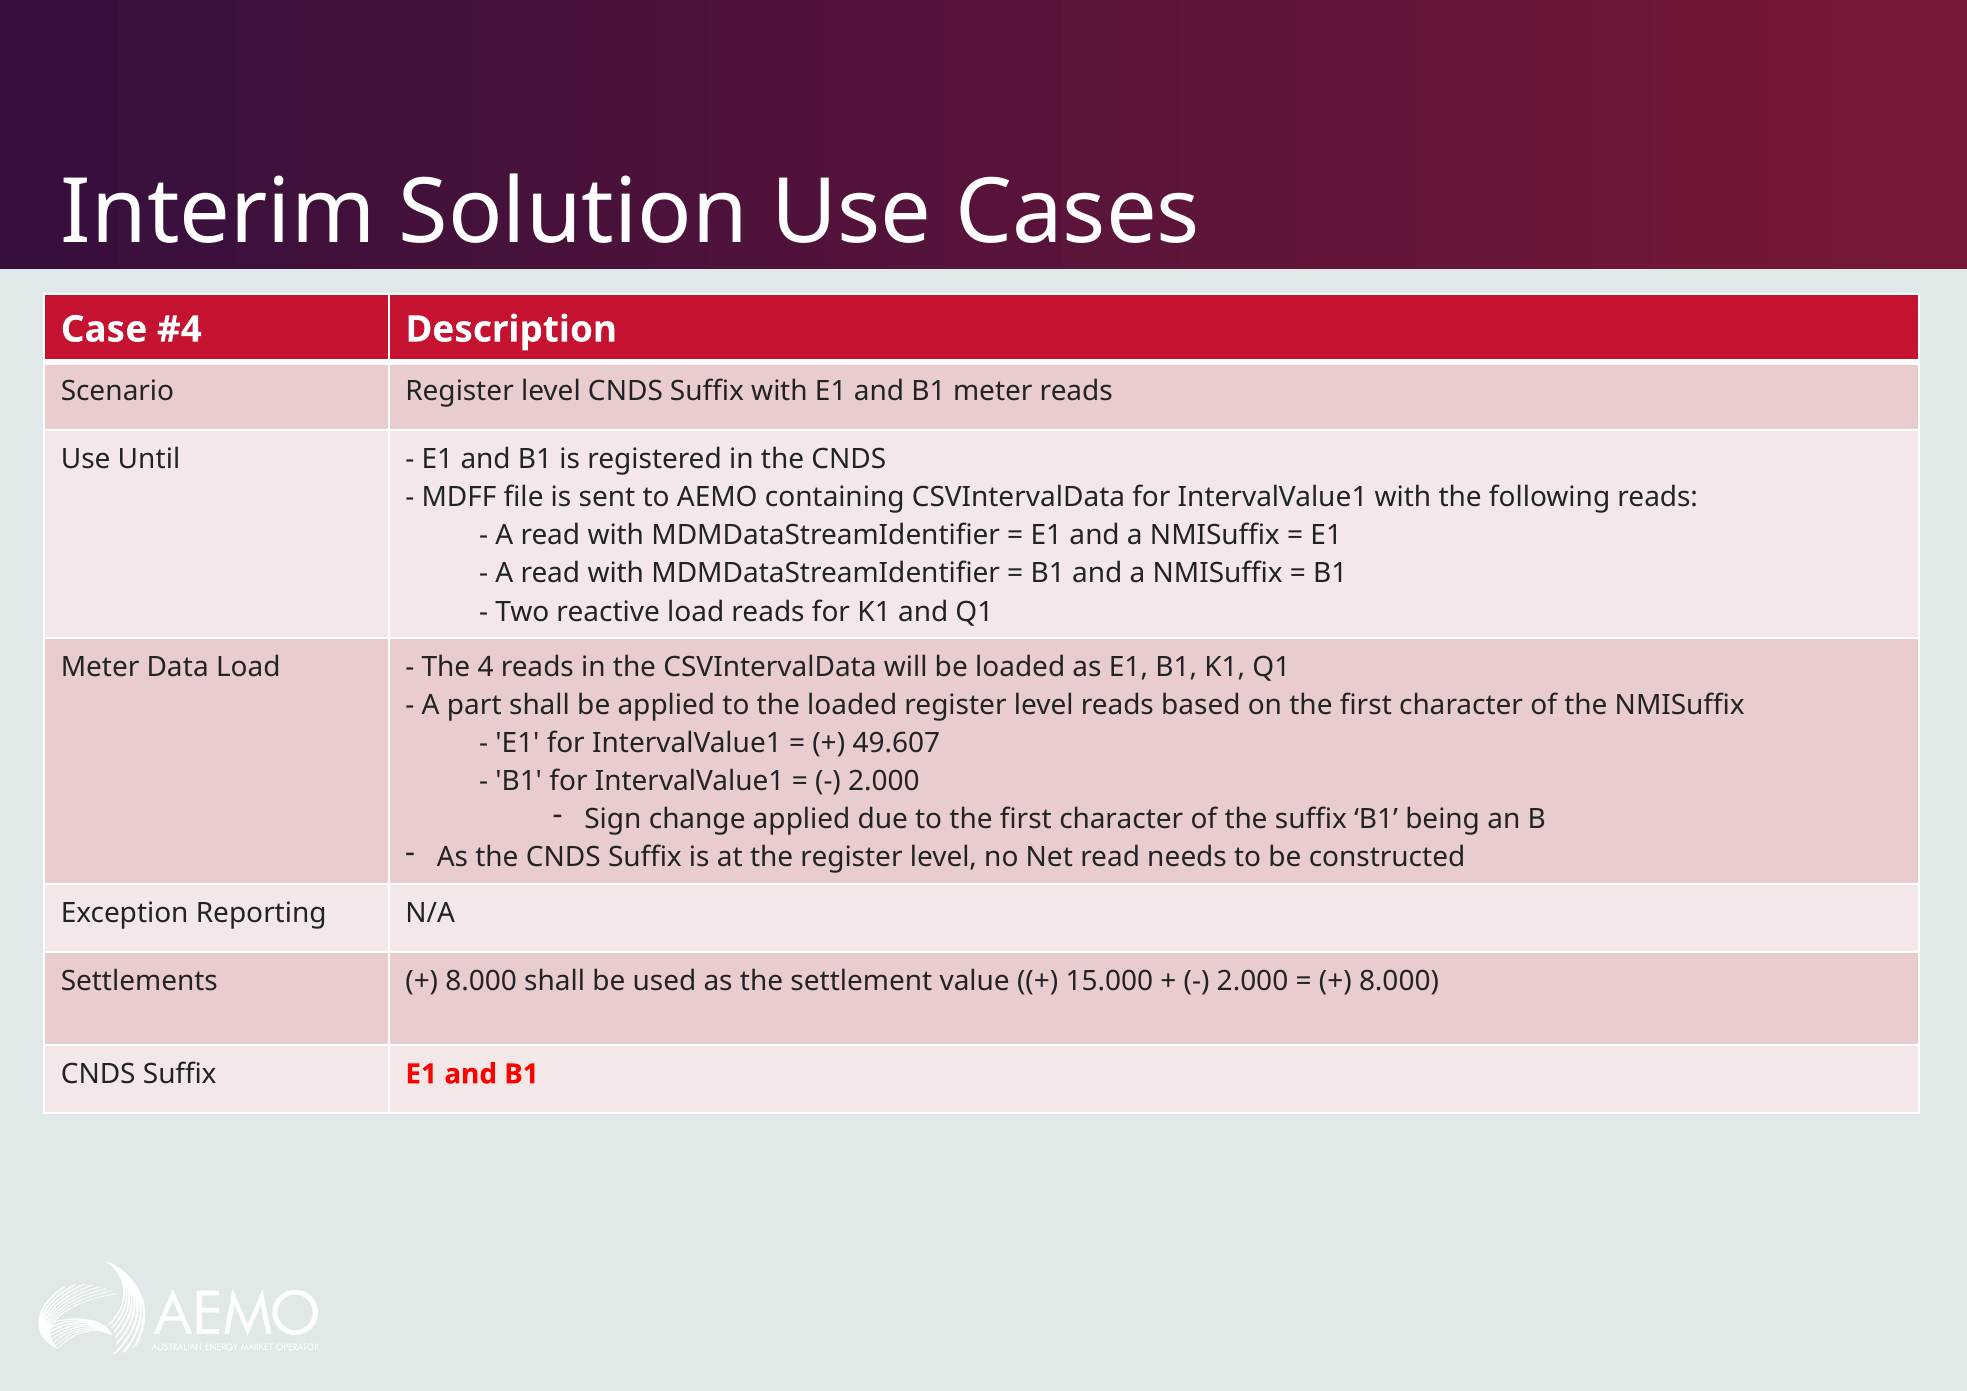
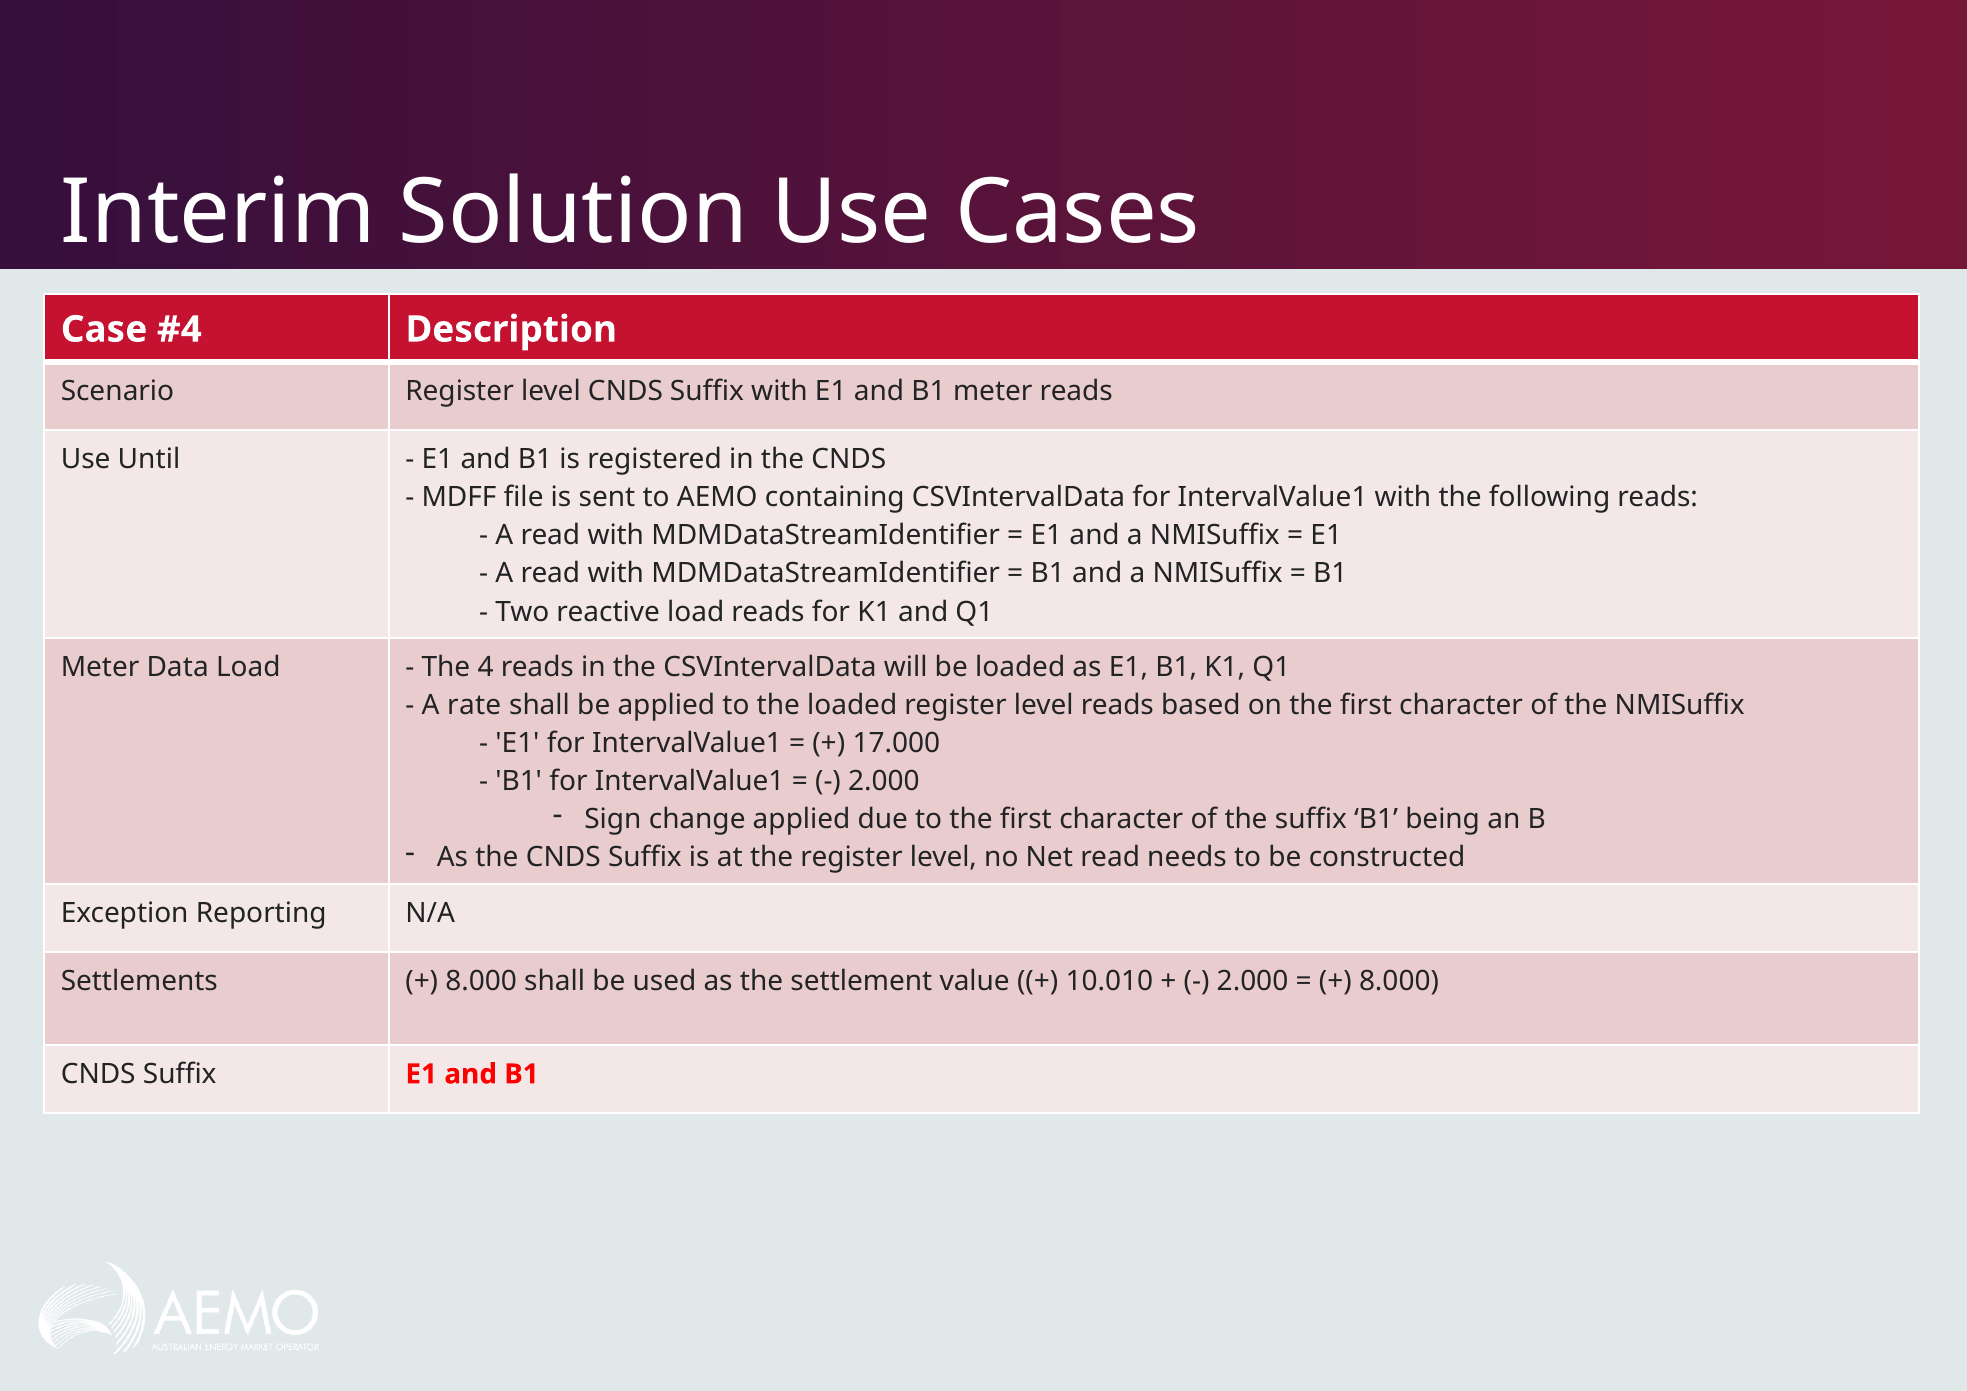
part: part -> rate
49.607: 49.607 -> 17.000
15.000: 15.000 -> 10.010
